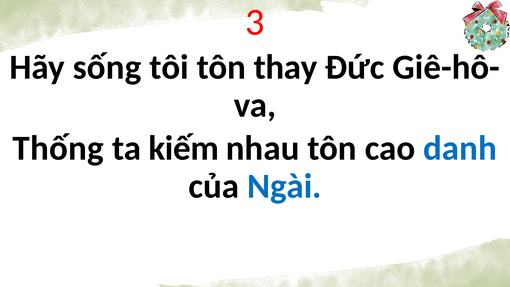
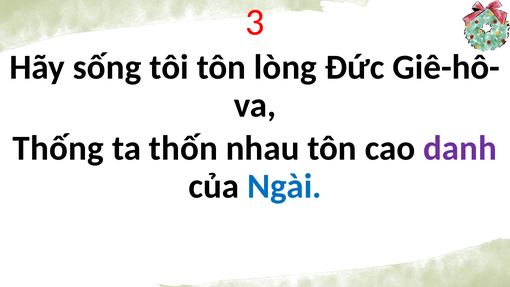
thay: thay -> lòng
kiếm: kiếm -> thốn
danh colour: blue -> purple
